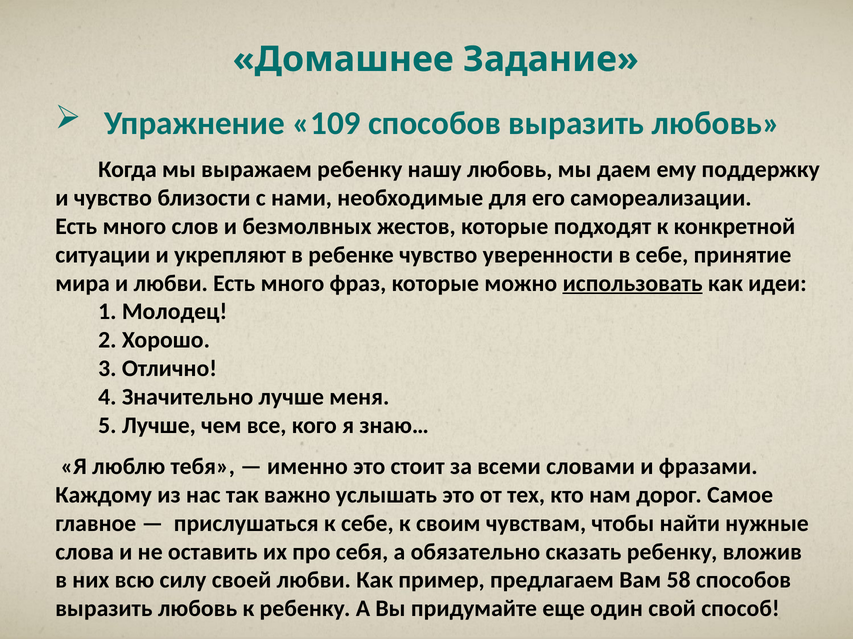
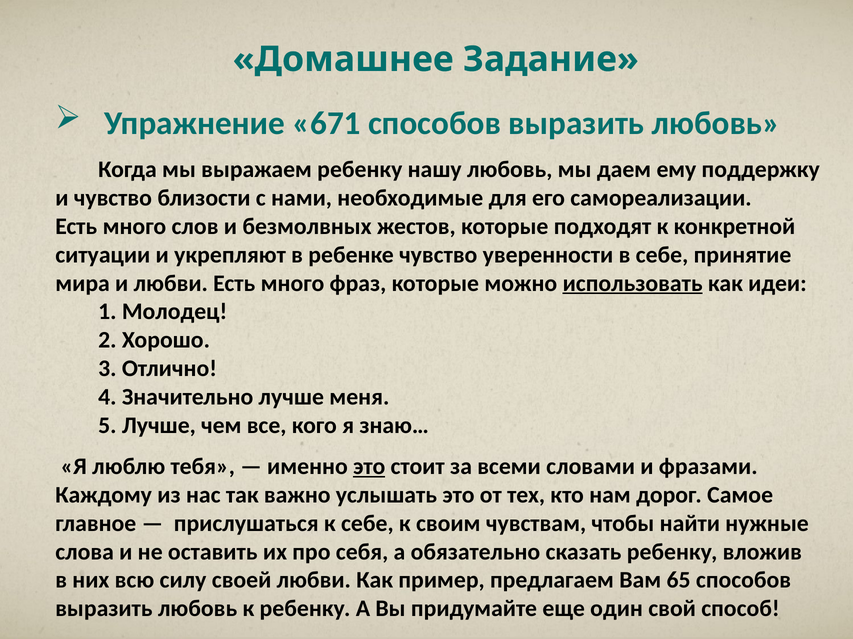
109: 109 -> 671
это at (369, 467) underline: none -> present
58: 58 -> 65
